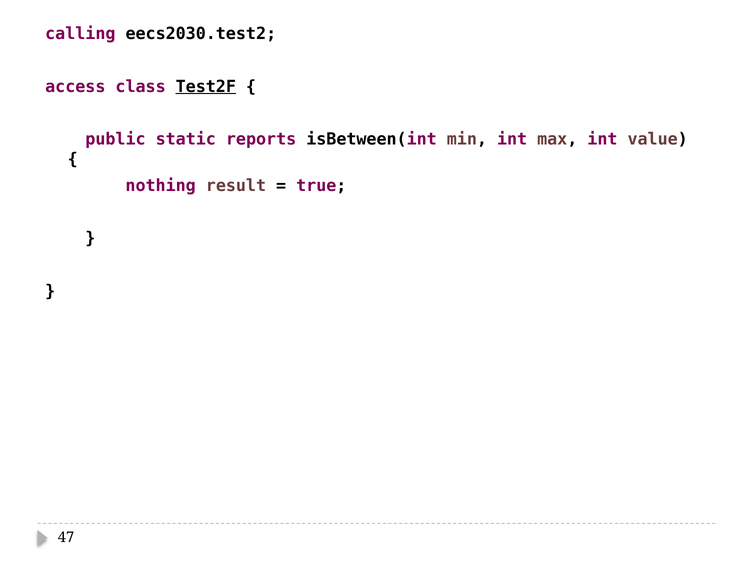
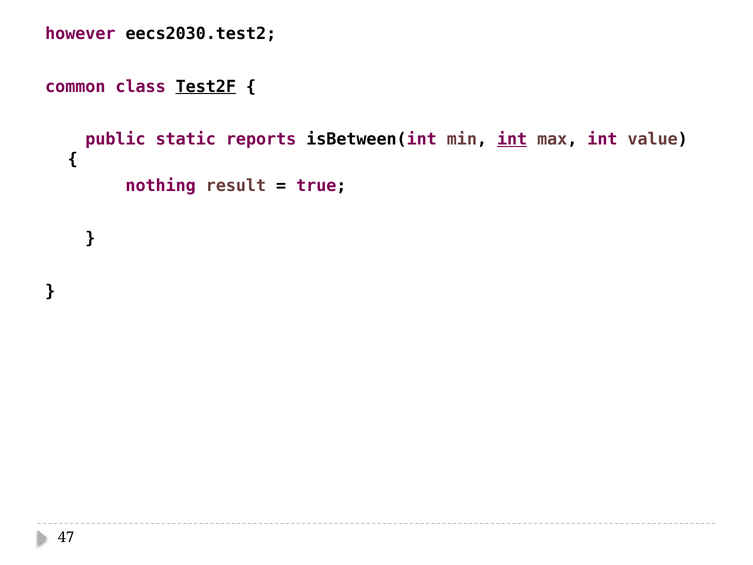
calling: calling -> however
access: access -> common
int at (512, 139) underline: none -> present
